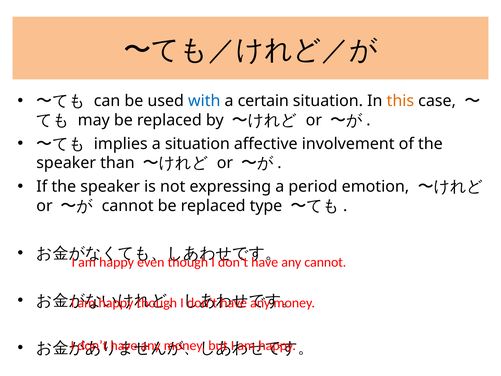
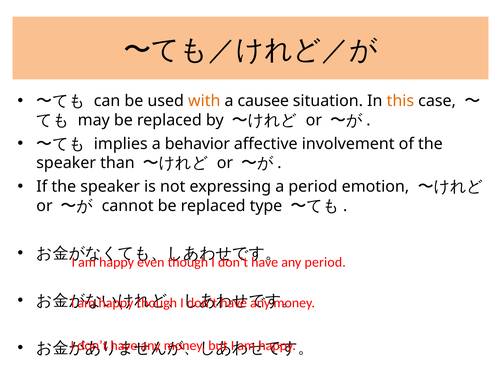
with colour: blue -> orange
certain: certain -> causee
a situation: situation -> behavior
any cannot: cannot -> period
